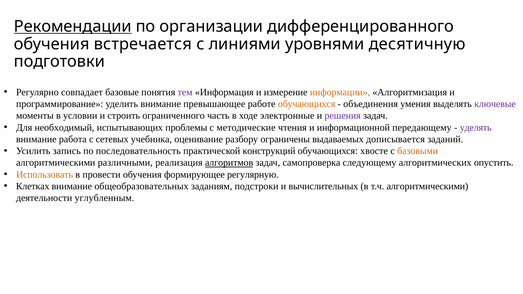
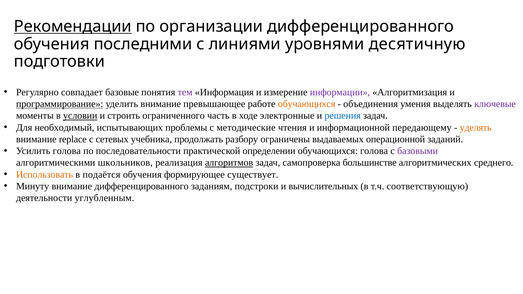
встречается: встречается -> последними
информации colour: orange -> purple
программирование underline: none -> present
условии underline: none -> present
решения colour: purple -> blue
уделять colour: purple -> orange
работа: работа -> replace
оценивание: оценивание -> продолжать
дописывается: дописывается -> операционной
Усилить запись: запись -> голова
последовательность: последовательность -> последовательности
конструкций: конструкций -> определении
обучающихся хвосте: хвосте -> голова
базовыми colour: orange -> purple
различными: различными -> школьников
следующему: следующему -> большинстве
опустить: опустить -> среднего
провести: провести -> подаётся
регулярную: регулярную -> существует
Клетках: Клетках -> Минуту
внимание общеобразовательных: общеобразовательных -> дифференцированного
т.ч алгоритмическими: алгоритмическими -> соответствующую
